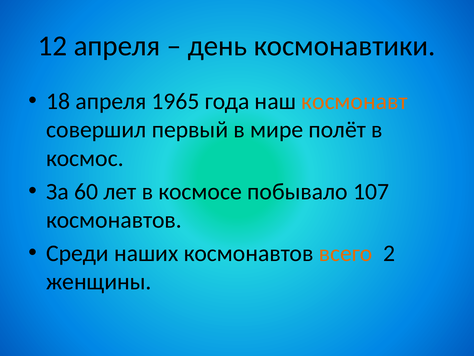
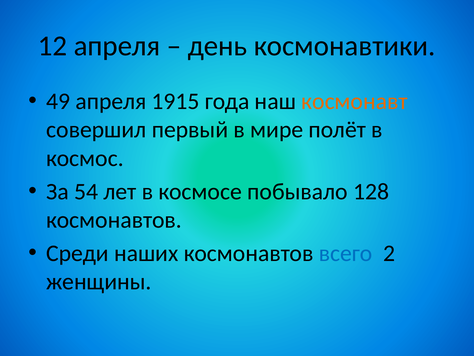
18: 18 -> 49
1965: 1965 -> 1915
60: 60 -> 54
107: 107 -> 128
всего colour: orange -> blue
